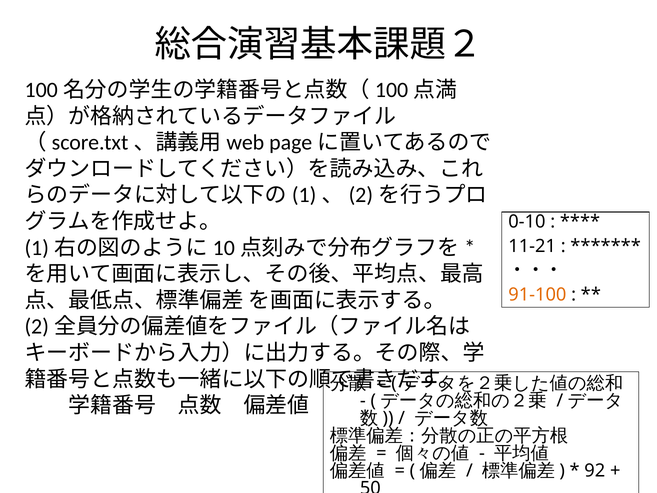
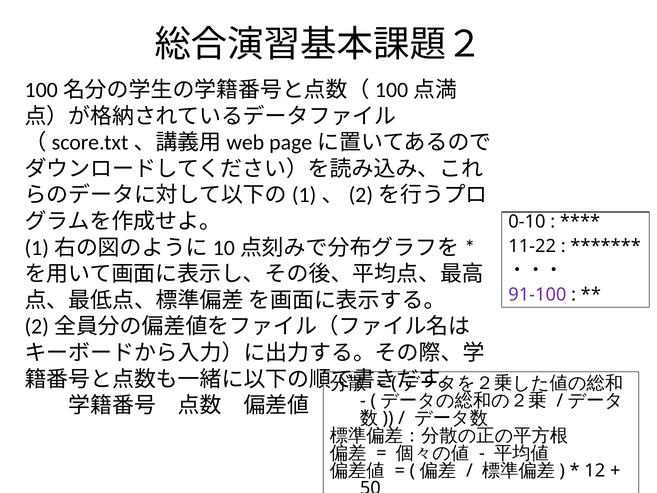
11-21: 11-21 -> 11-22
91-100 colour: orange -> purple
92: 92 -> 12
